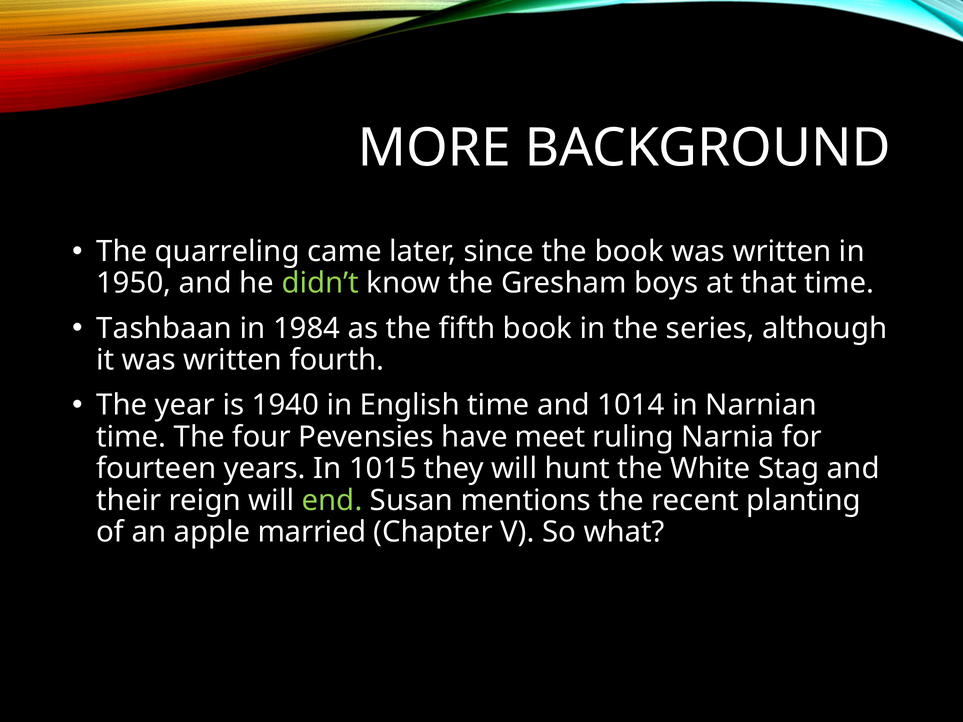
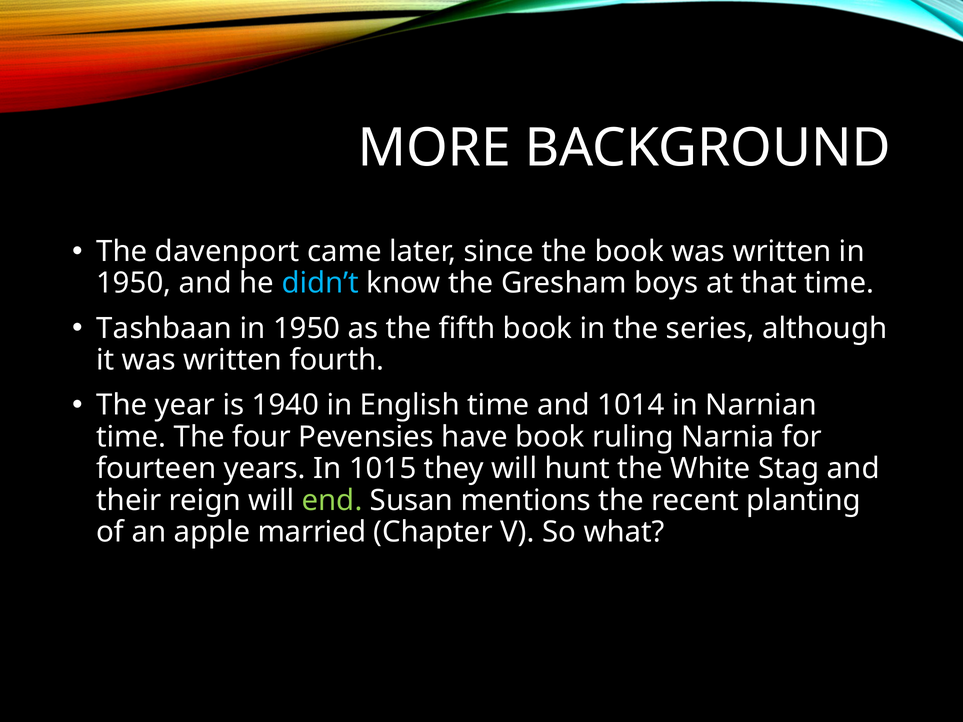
quarreling: quarreling -> davenport
didn’t colour: light green -> light blue
1984 at (307, 328): 1984 -> 1950
have meet: meet -> book
